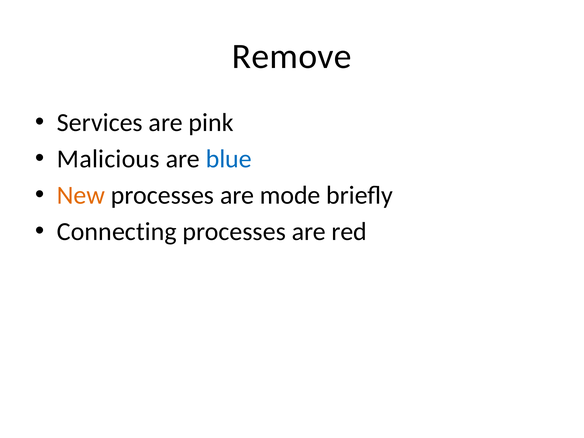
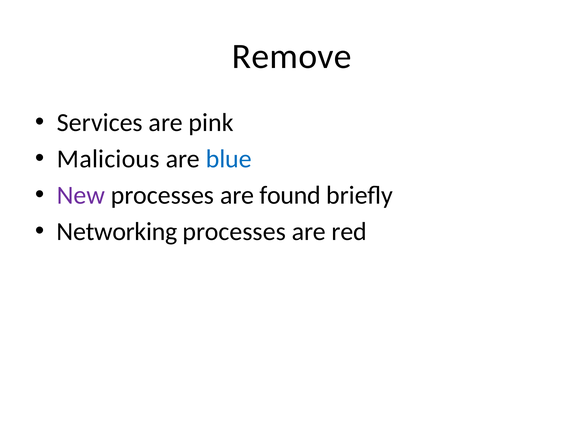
New colour: orange -> purple
mode: mode -> found
Connecting: Connecting -> Networking
